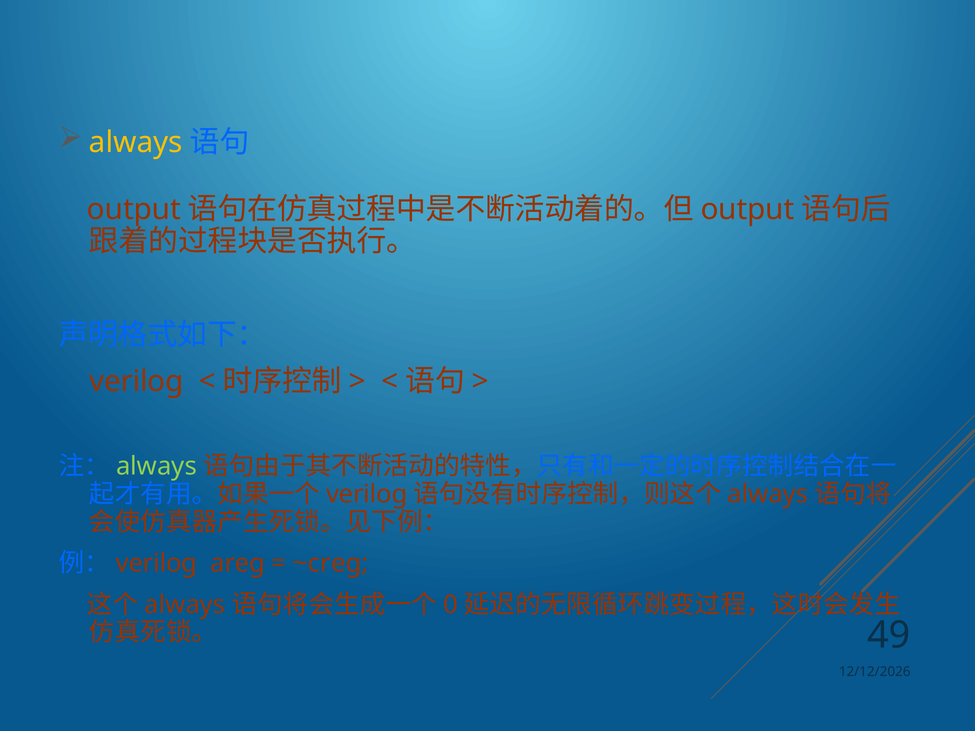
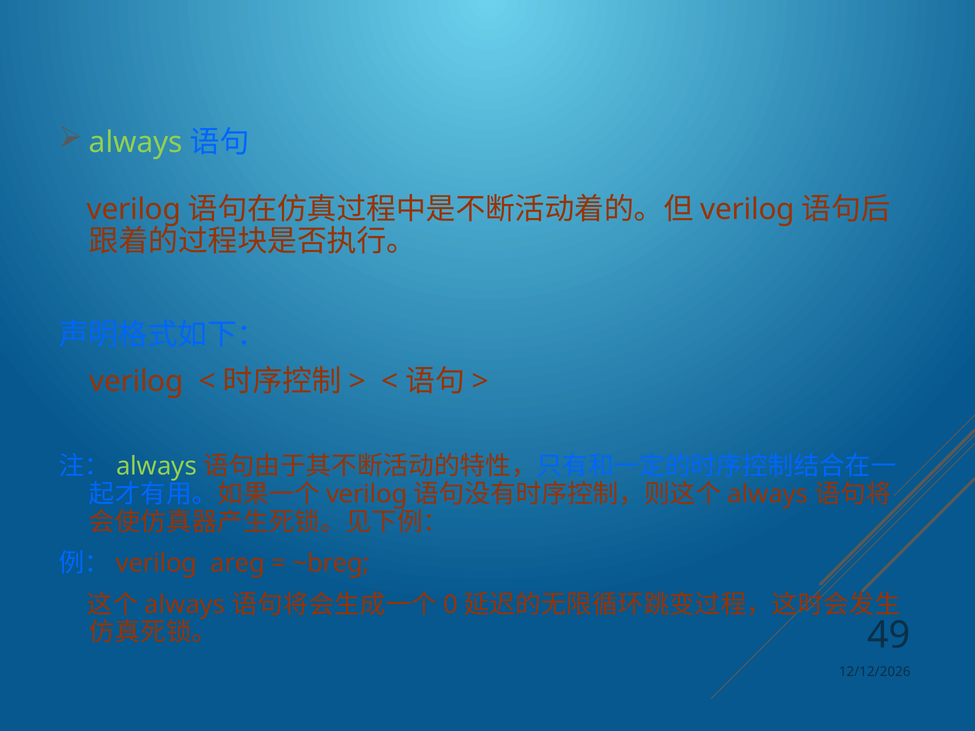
always at (136, 142) colour: yellow -> light green
output at (134, 209): output -> verilog
output at (747, 209): output -> verilog
~creg: ~creg -> ~breg
